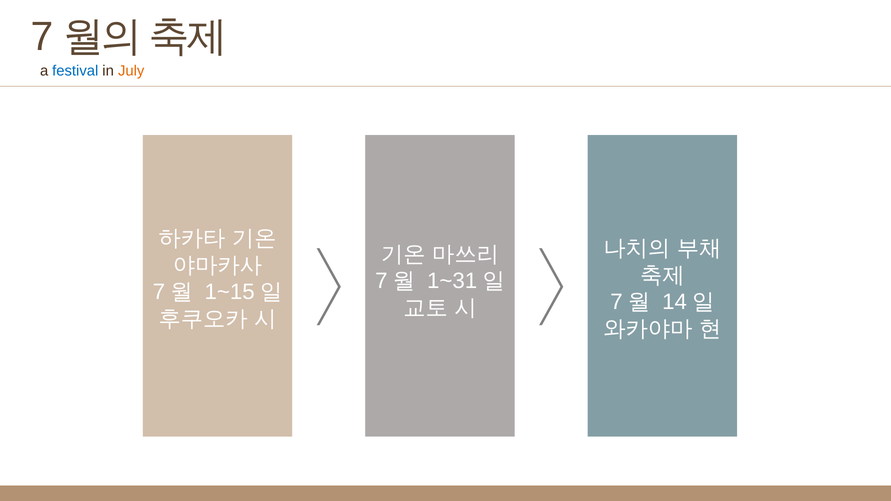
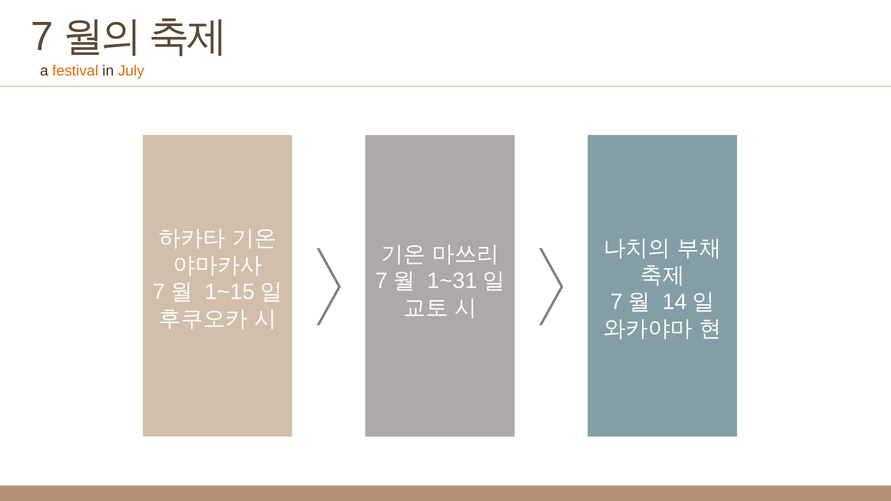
festival colour: blue -> orange
